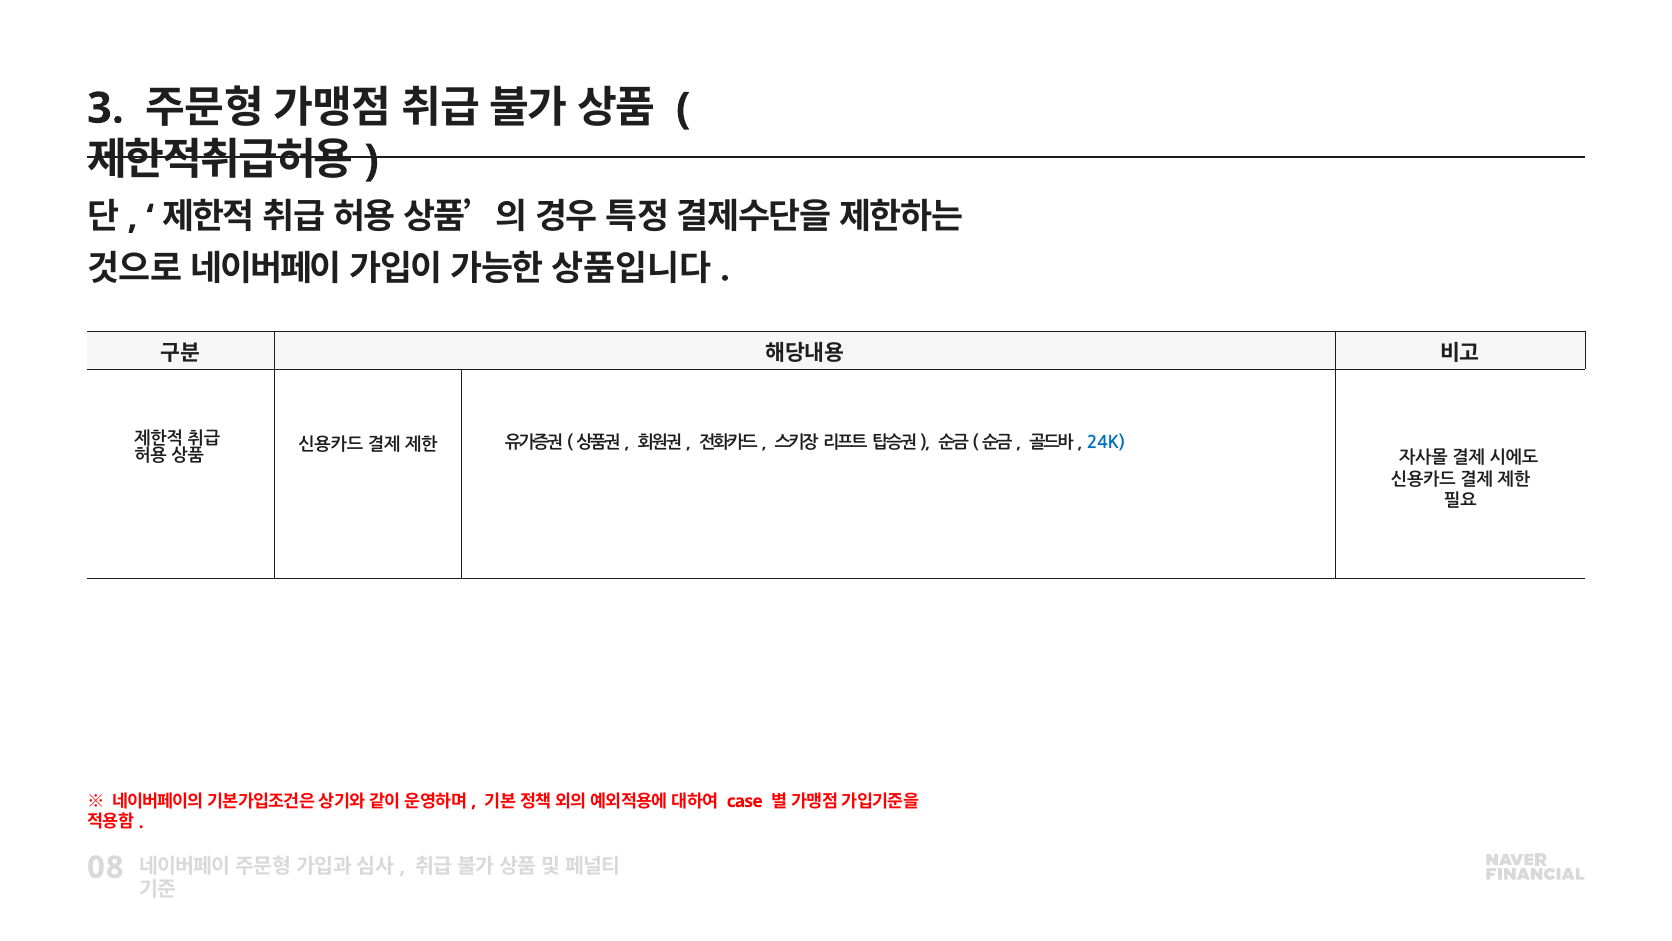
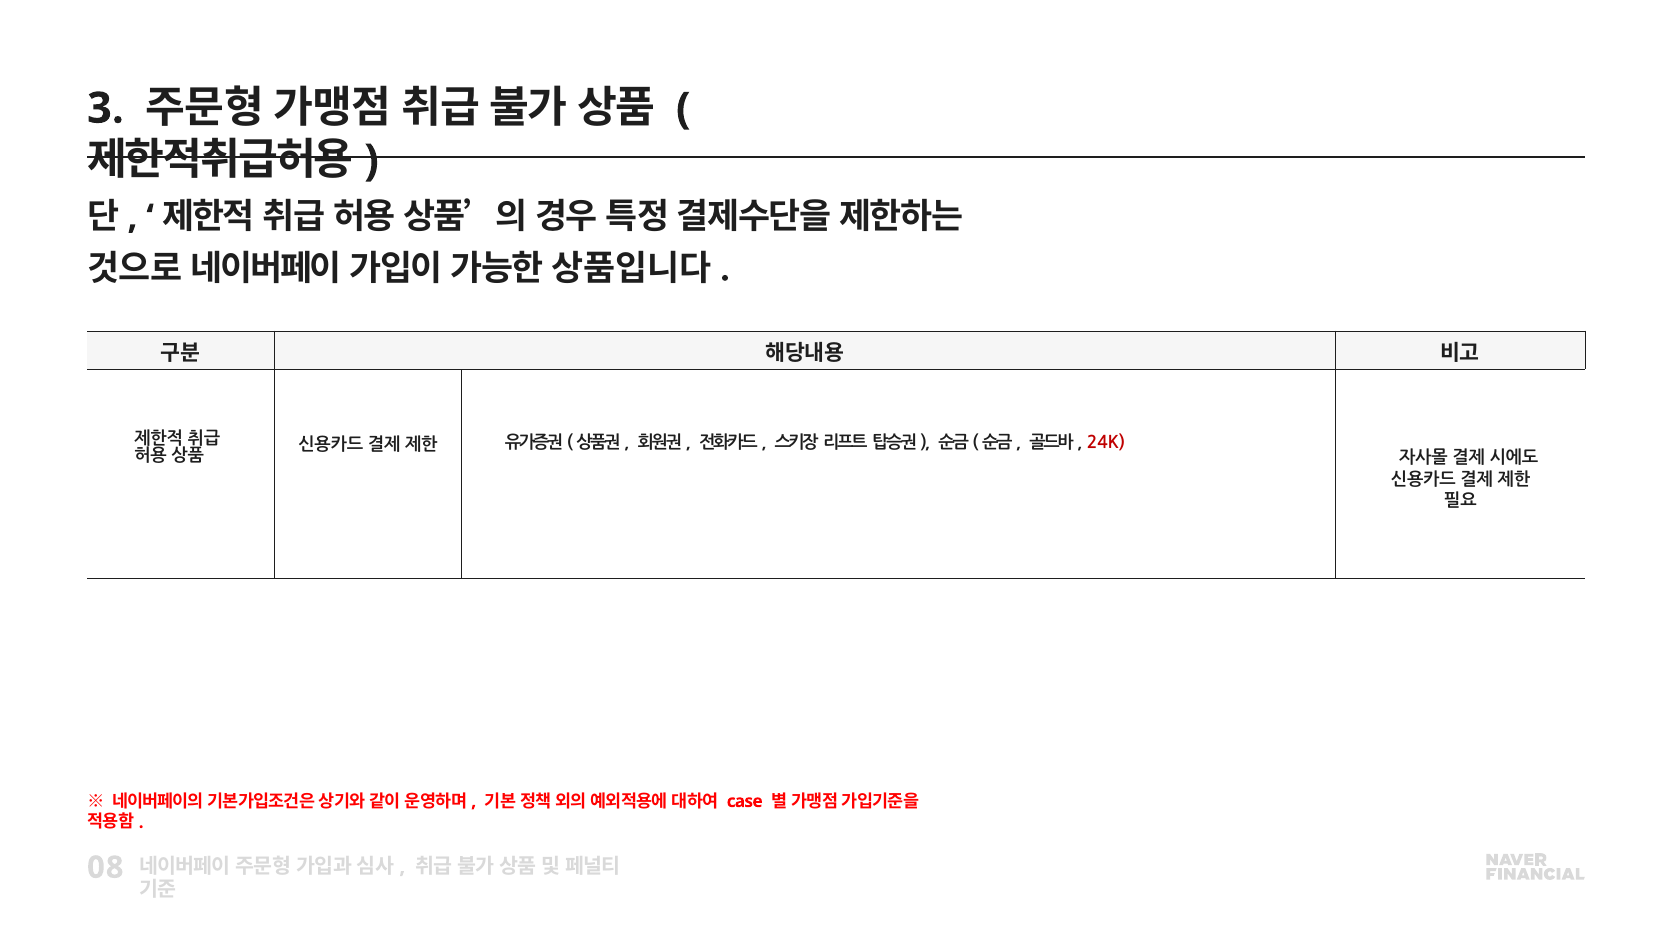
24K colour: blue -> red
